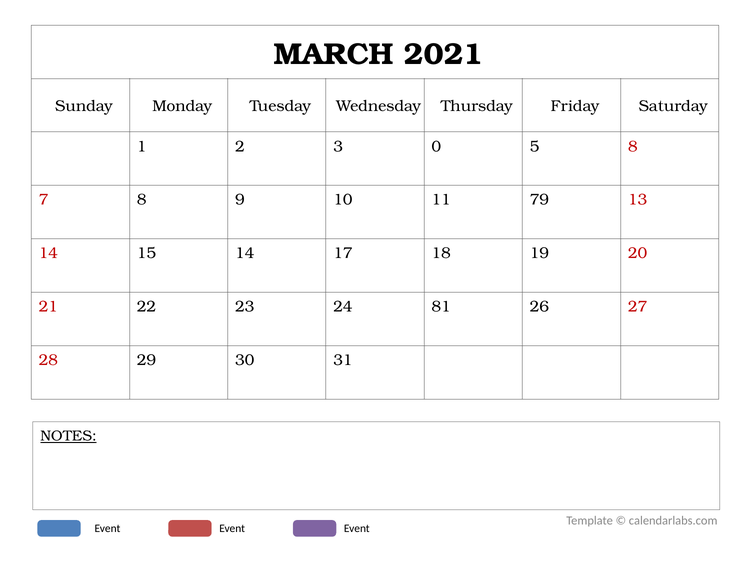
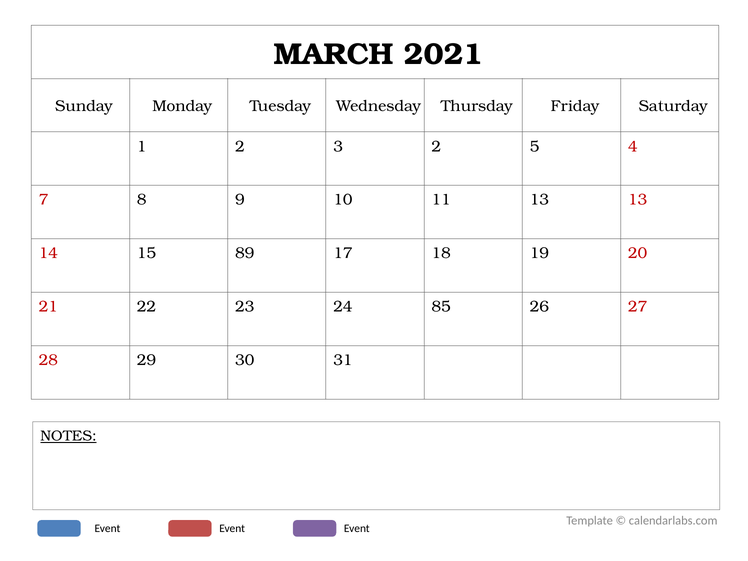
3 0: 0 -> 2
5 8: 8 -> 4
11 79: 79 -> 13
15 14: 14 -> 89
81: 81 -> 85
